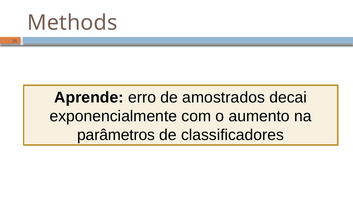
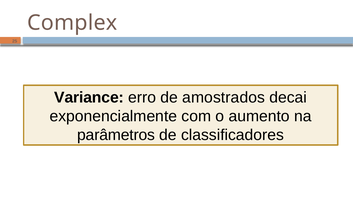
Methods: Methods -> Complex
Aprende: Aprende -> Variance
